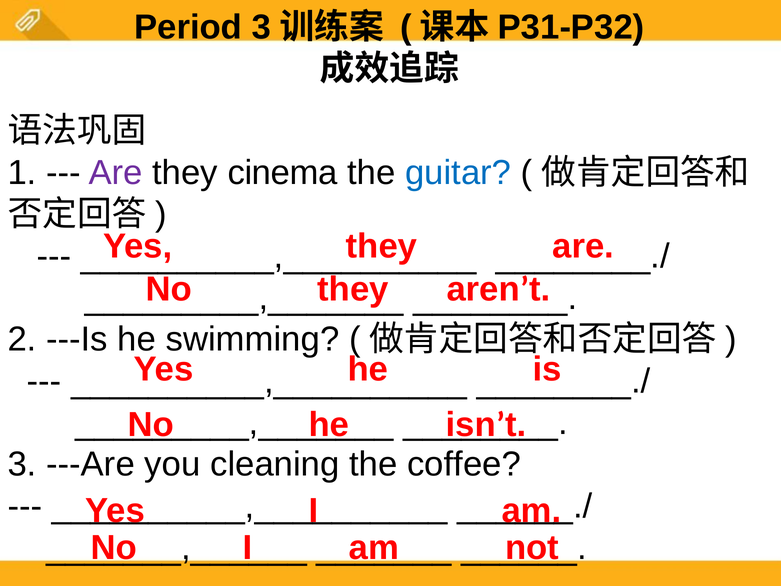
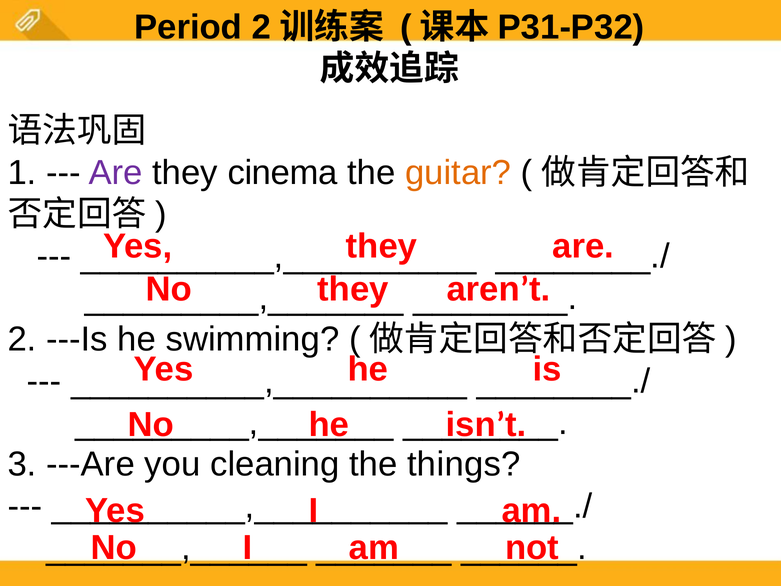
Period 3: 3 -> 2
guitar colour: blue -> orange
coffee: coffee -> things
